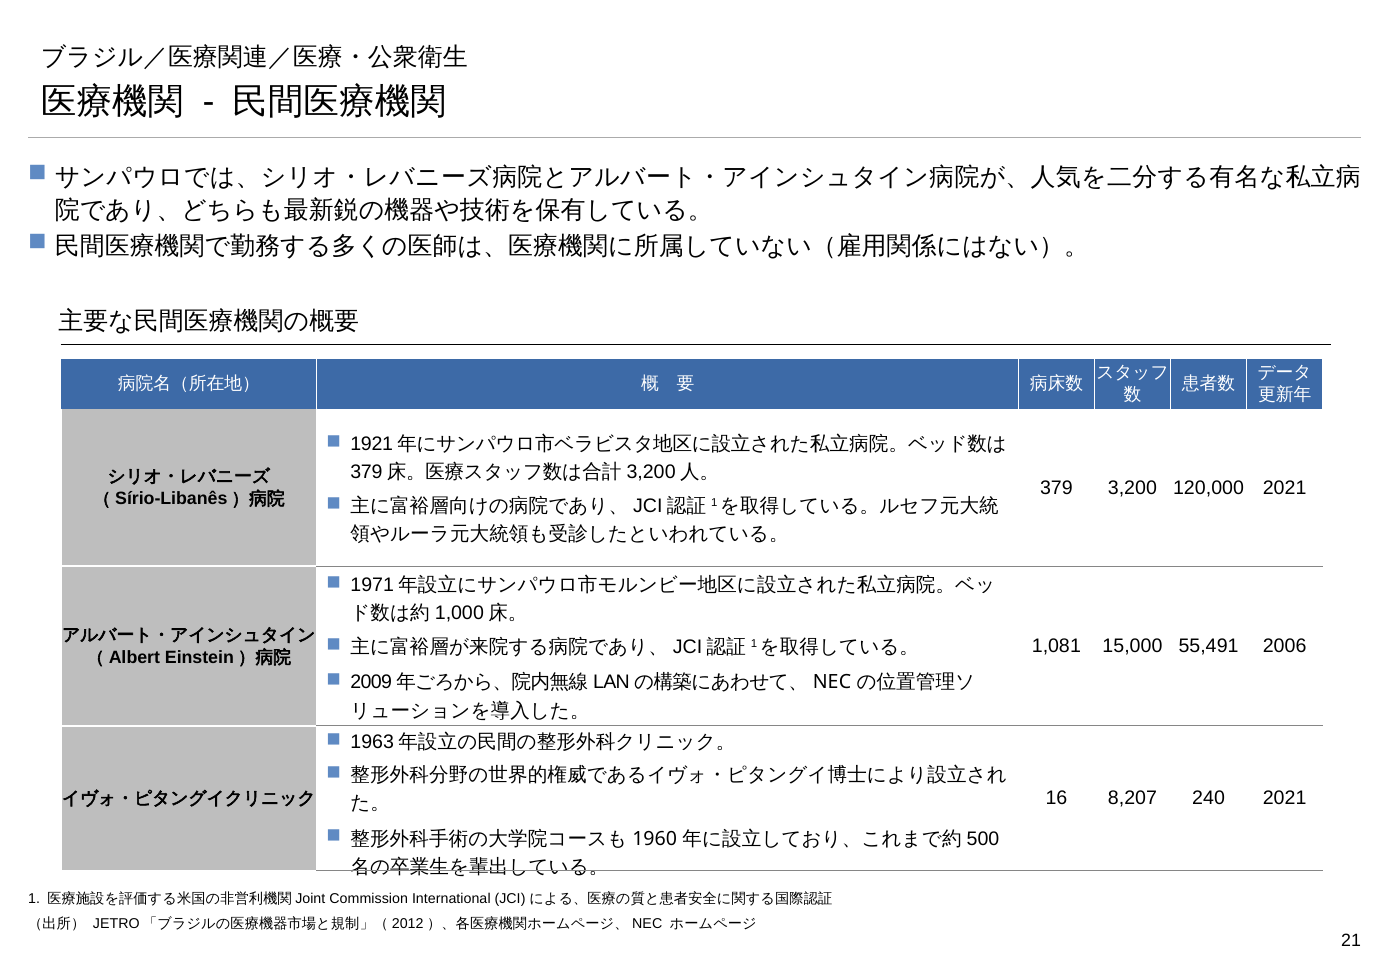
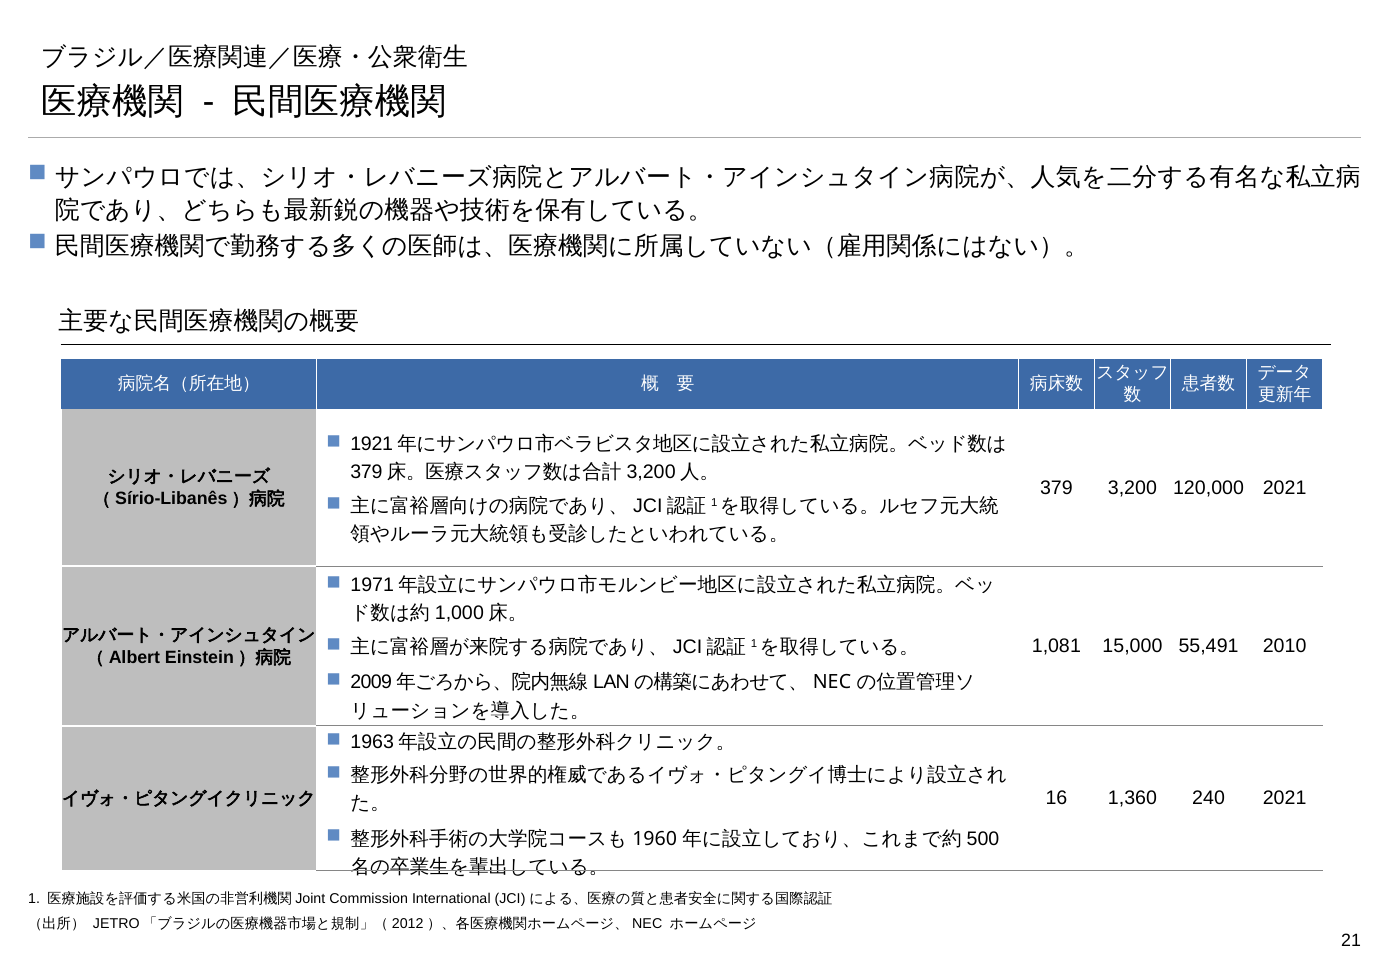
2006: 2006 -> 2010
8,207: 8,207 -> 1,360
